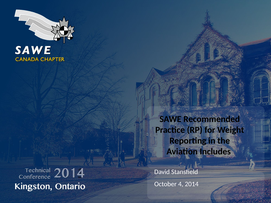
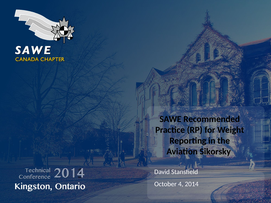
Includes: Includes -> Sikorsky
